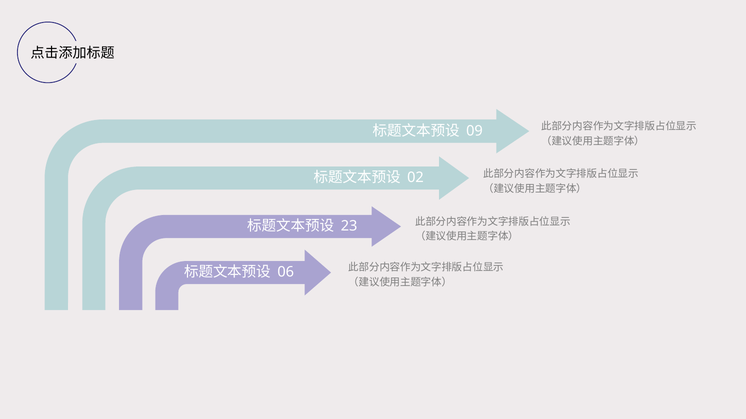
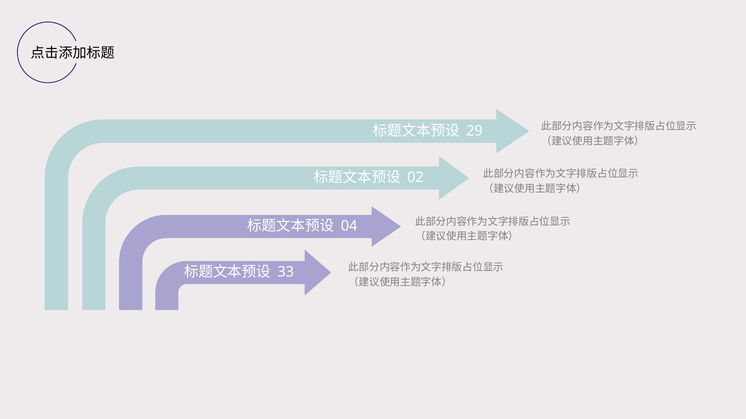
09: 09 -> 29
23: 23 -> 04
06: 06 -> 33
